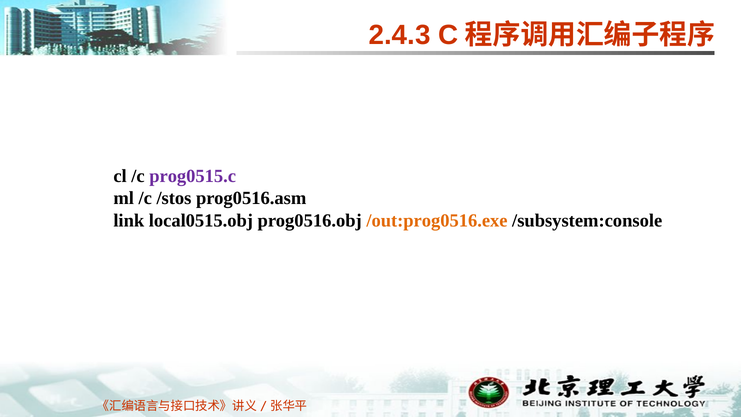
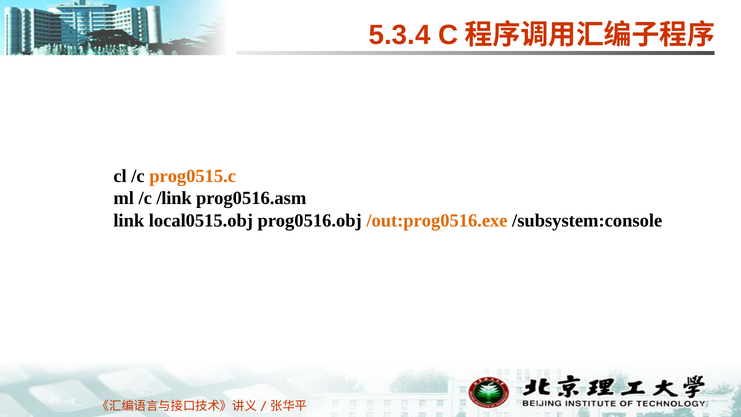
2.4.3: 2.4.3 -> 5.3.4
prog0515.c colour: purple -> orange
/stos: /stos -> /link
